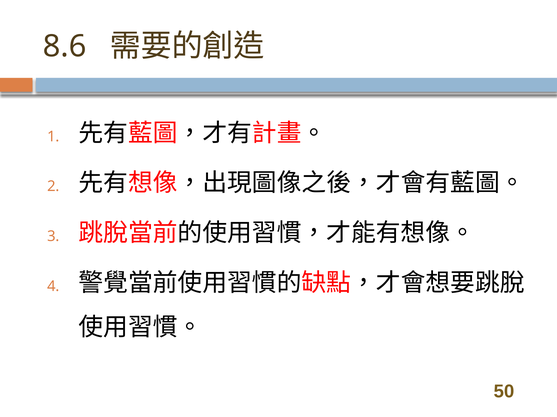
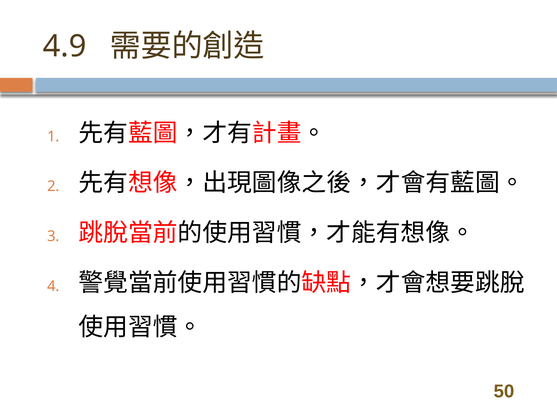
8.6: 8.6 -> 4.9
